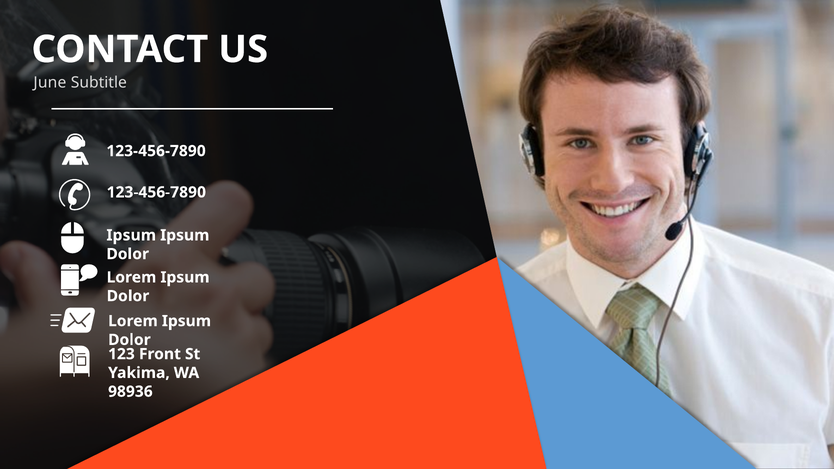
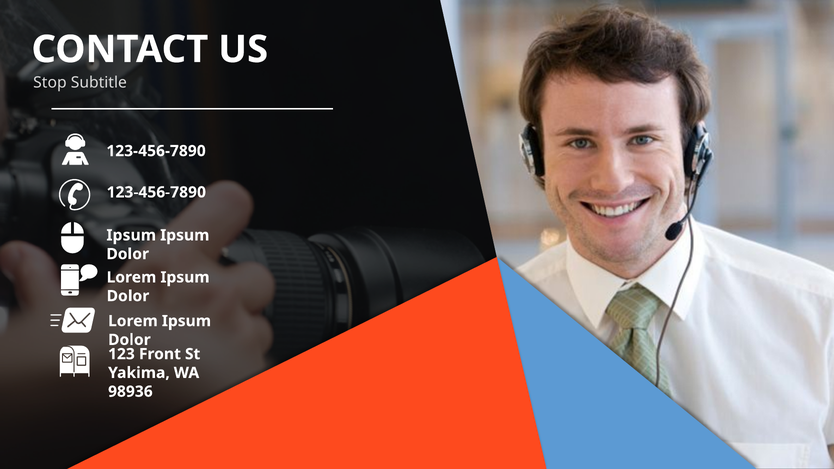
June: June -> Stop
